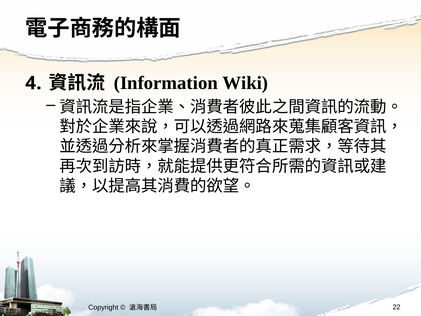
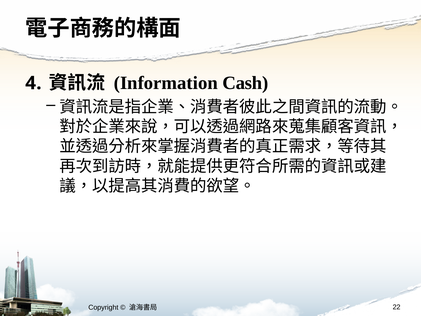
Wiki: Wiki -> Cash
